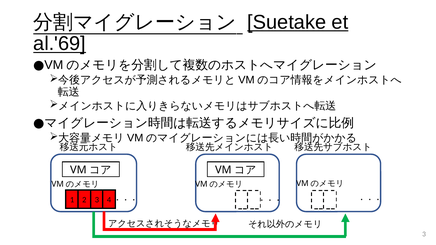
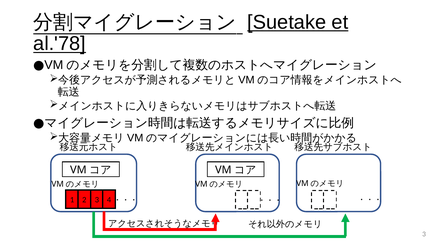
al.'69: al.'69 -> al.'78
